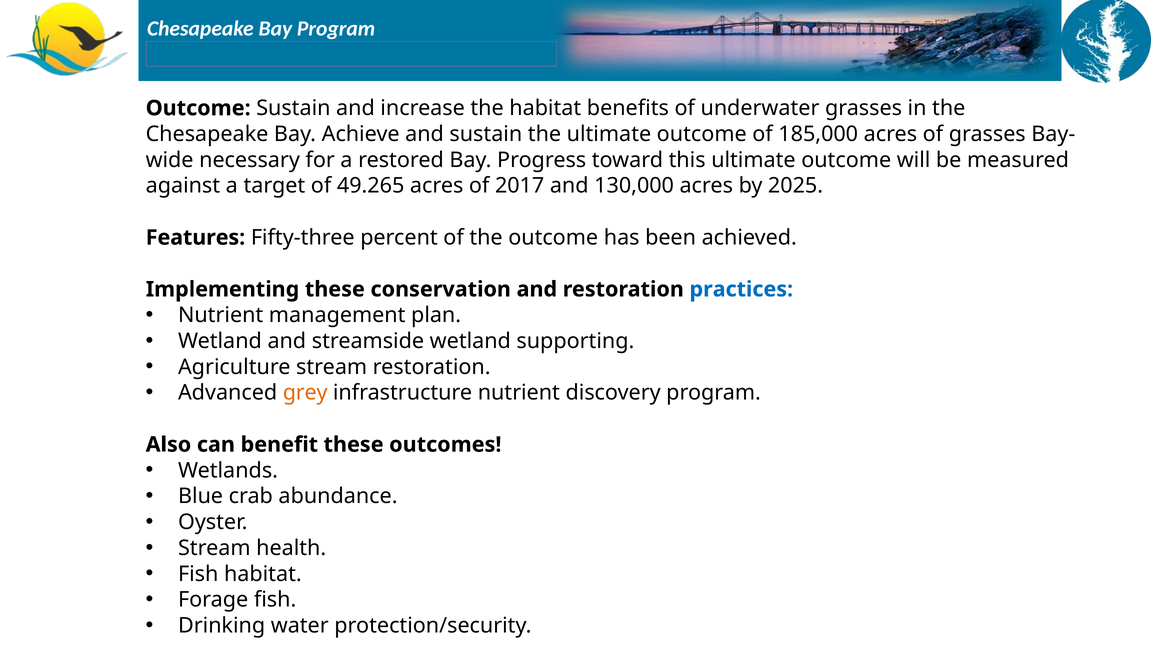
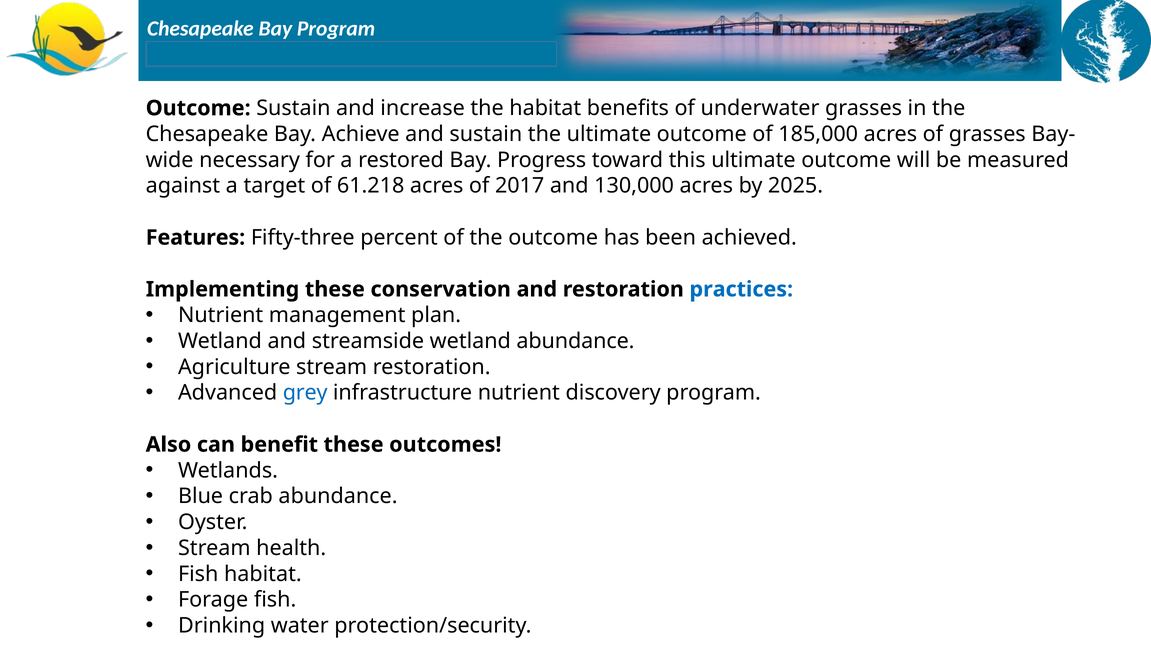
49.265: 49.265 -> 61.218
wetland supporting: supporting -> abundance
grey colour: orange -> blue
